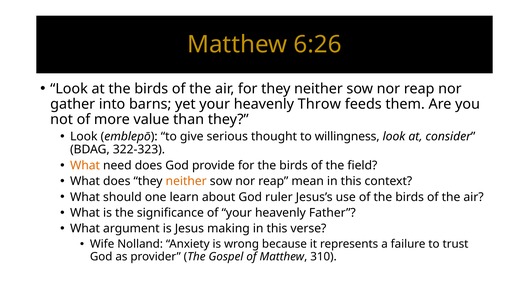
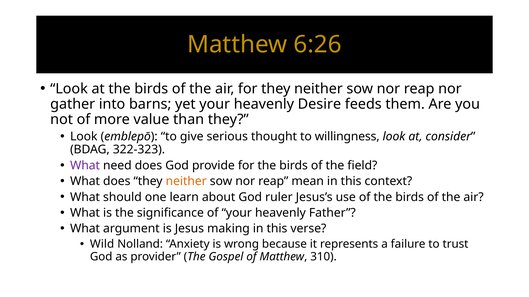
Throw: Throw -> Desire
What at (85, 166) colour: orange -> purple
Wife: Wife -> Wild
